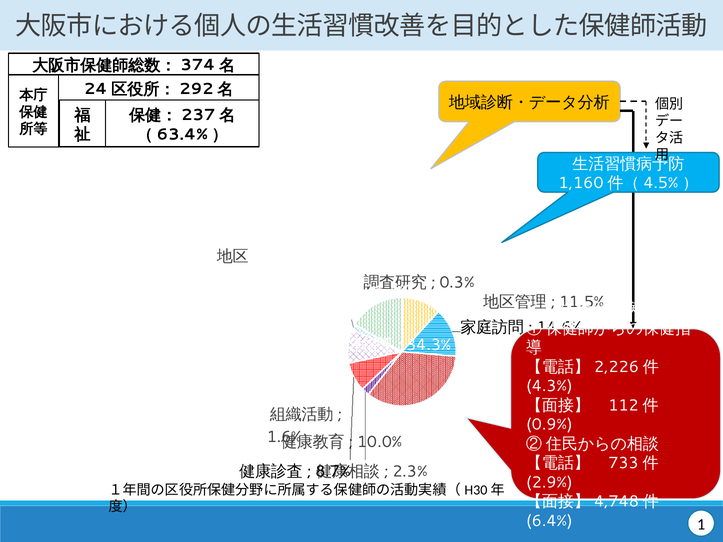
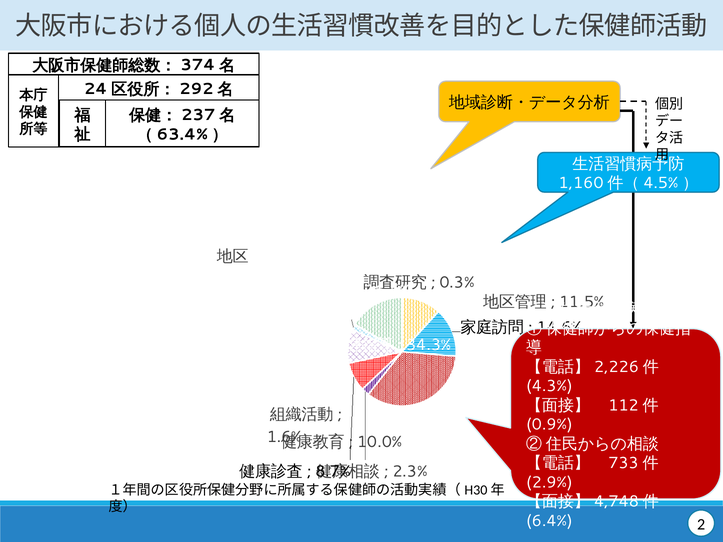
1: 1 -> 2
